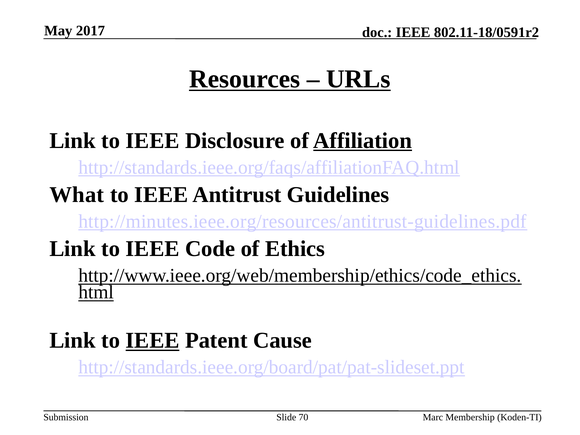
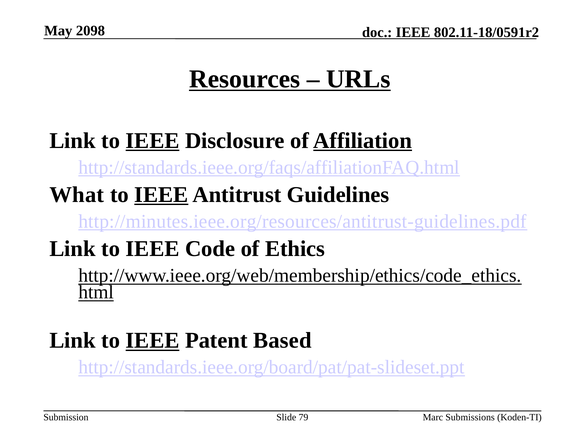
2017: 2017 -> 2098
IEEE at (152, 141) underline: none -> present
IEEE at (161, 195) underline: none -> present
Cause: Cause -> Based
70: 70 -> 79
Membership: Membership -> Submissions
